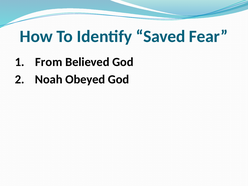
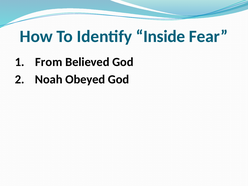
Saved: Saved -> Inside
